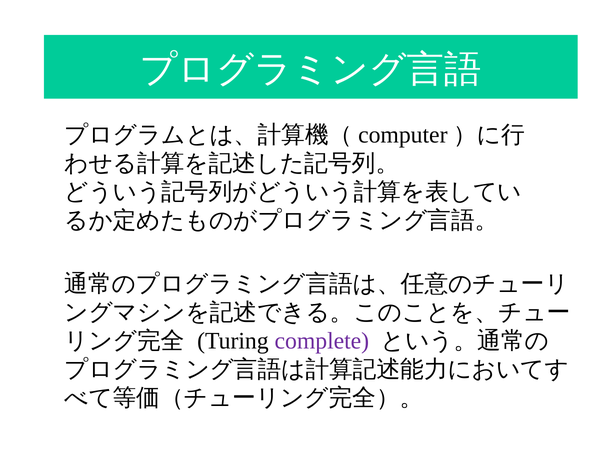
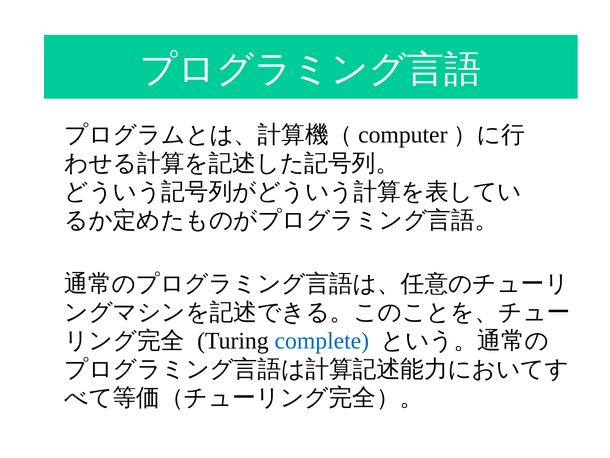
complete colour: purple -> blue
